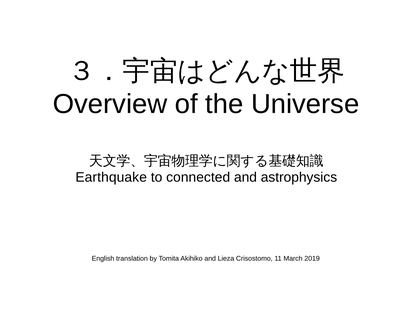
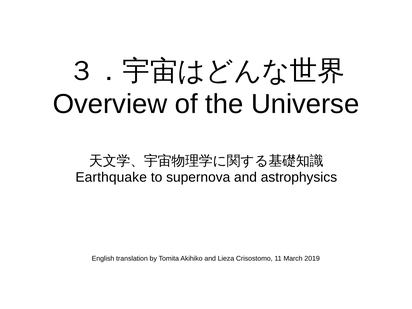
connected: connected -> supernova
